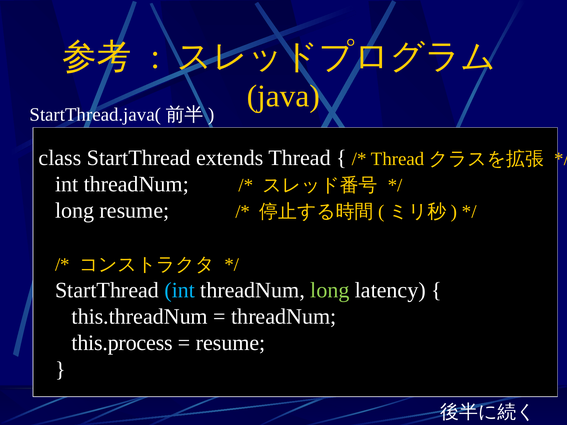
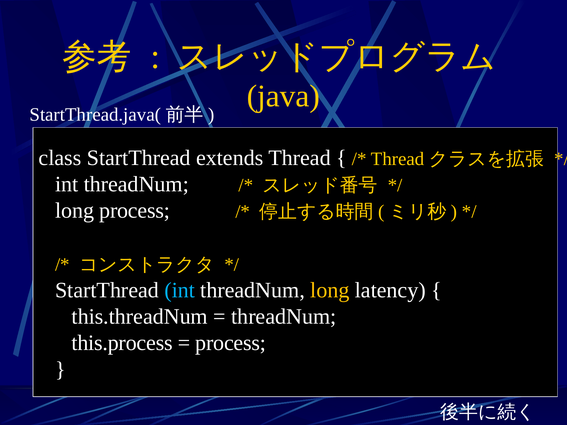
long resume: resume -> process
long at (330, 290) colour: light green -> yellow
resume at (231, 343): resume -> process
